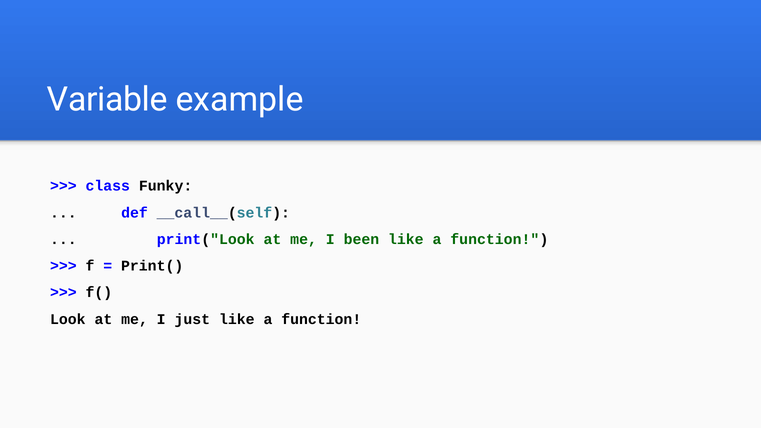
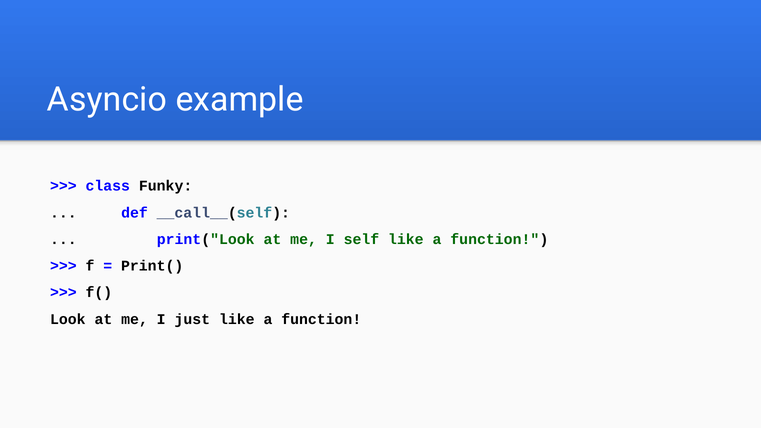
Variable: Variable -> Asyncio
been: been -> self
